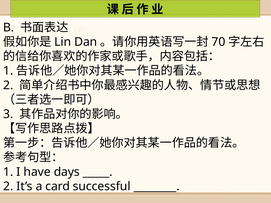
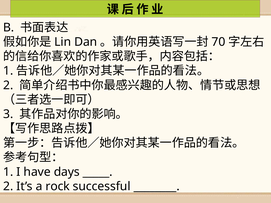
card: card -> rock
